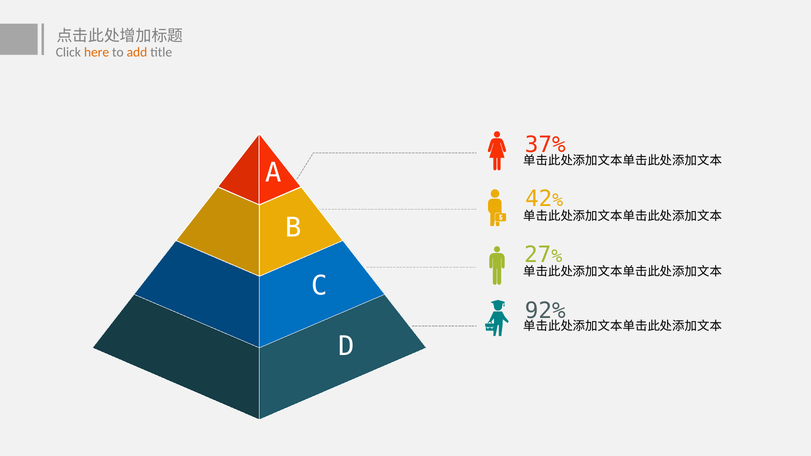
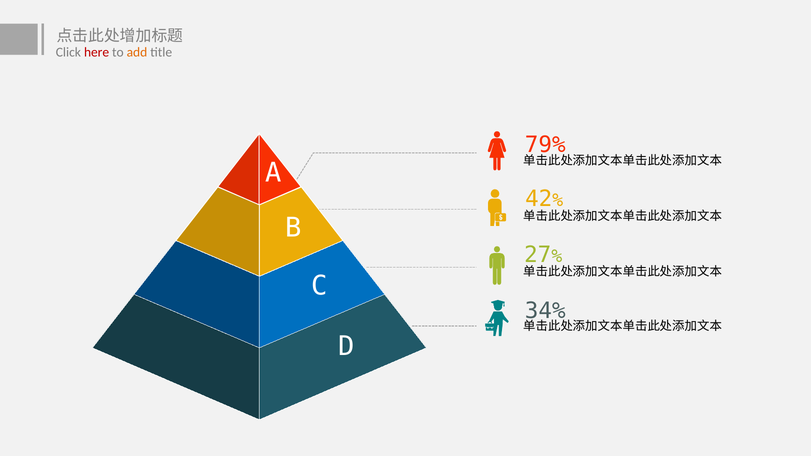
here colour: orange -> red
37%: 37% -> 79%
92%: 92% -> 34%
